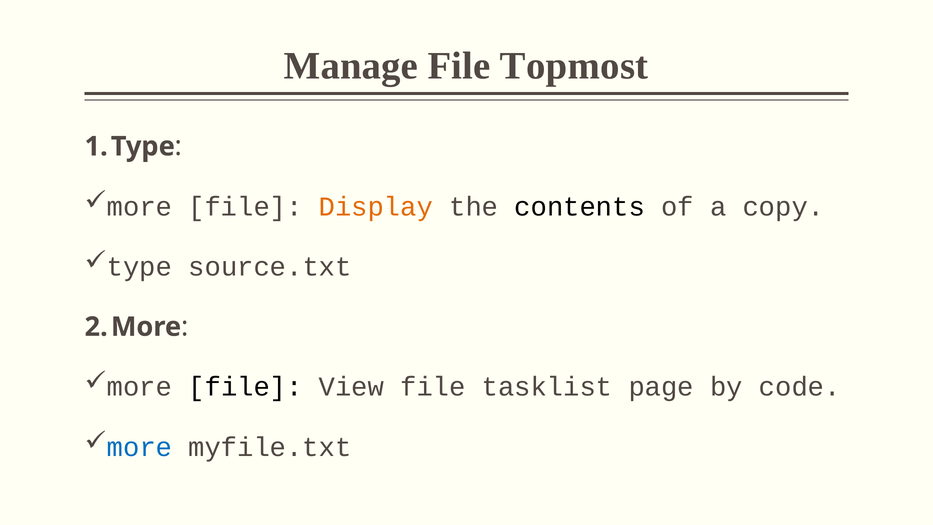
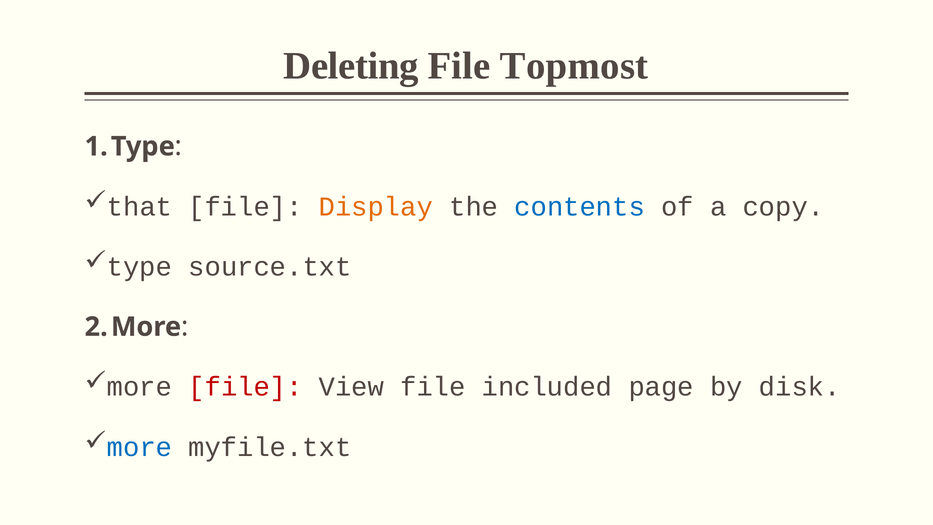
Manage: Manage -> Deleting
more at (140, 207): more -> that
contents colour: black -> blue
file at (245, 387) colour: black -> red
tasklist: tasklist -> included
code: code -> disk
